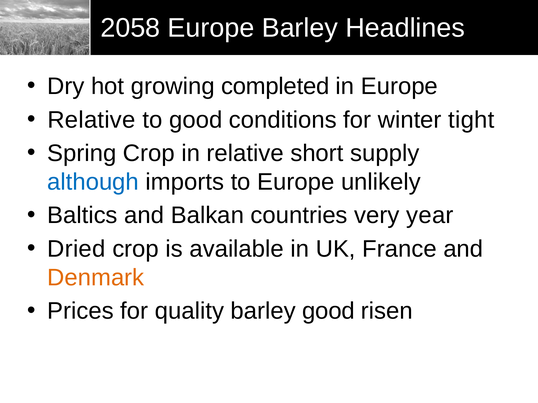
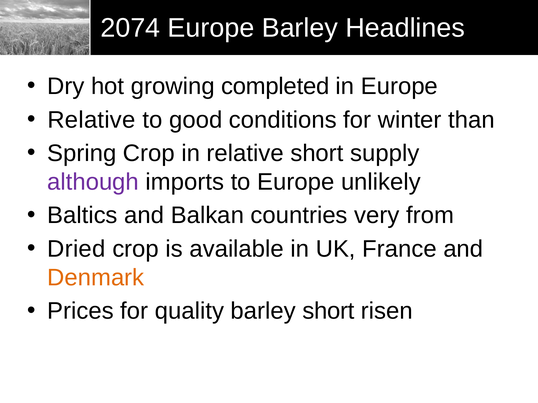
2058: 2058 -> 2074
tight: tight -> than
although colour: blue -> purple
year: year -> from
barley good: good -> short
